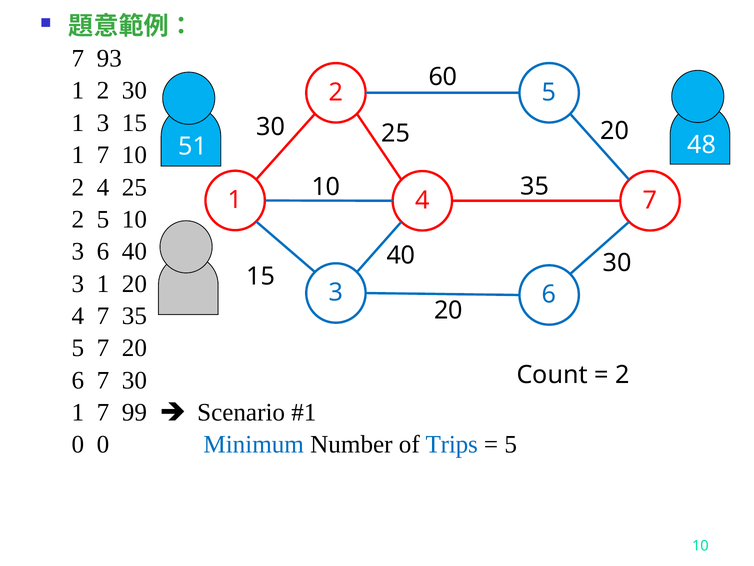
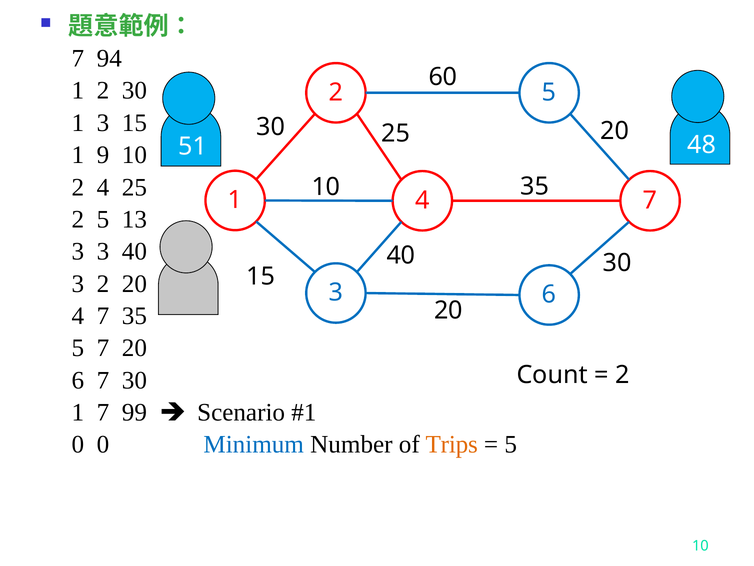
93: 93 -> 94
7 at (103, 155): 7 -> 9
5 10: 10 -> 13
3 6: 6 -> 3
3 1: 1 -> 2
Trips colour: blue -> orange
